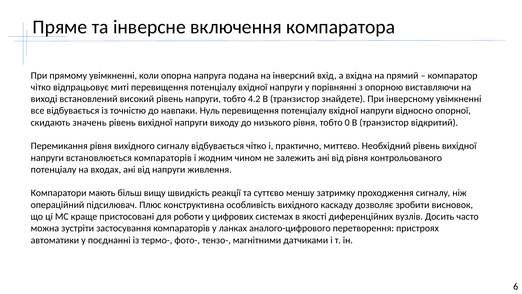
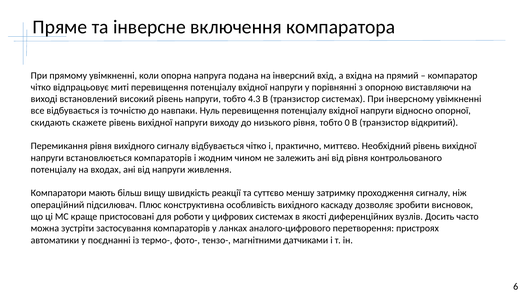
4.2: 4.2 -> 4.3
транзистор знайдете: знайдете -> системах
значень: значень -> скажете
